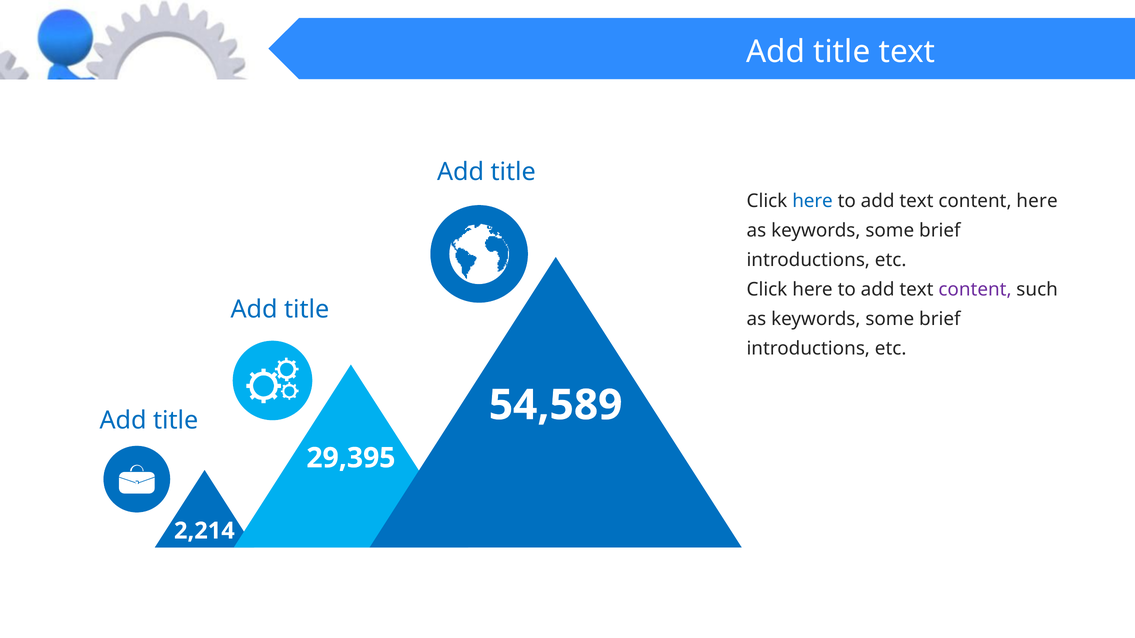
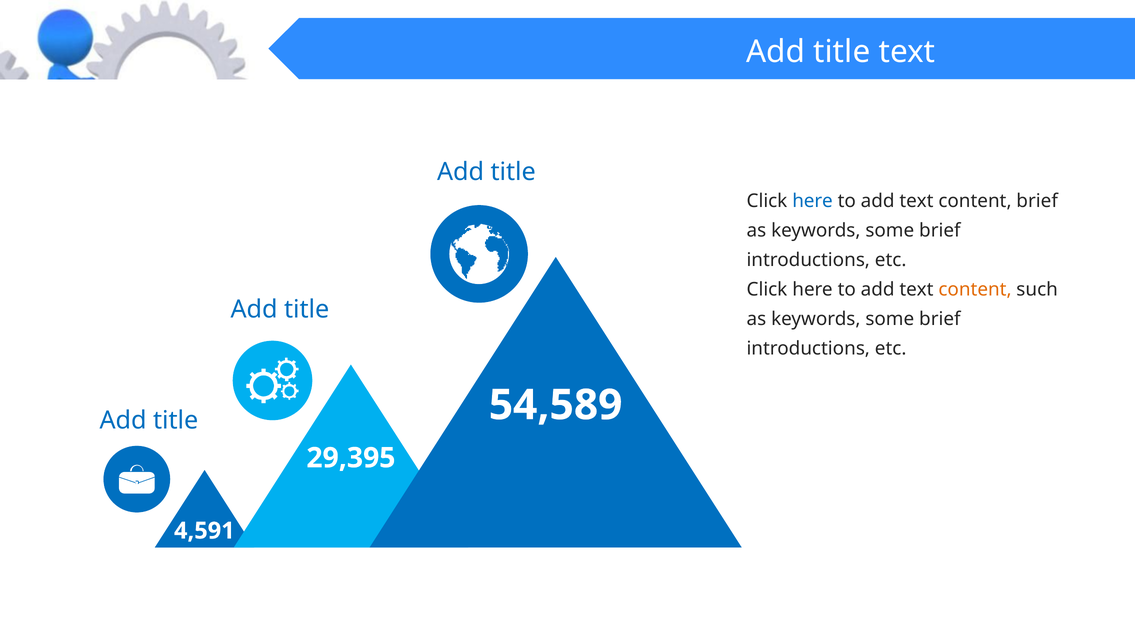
content here: here -> brief
content at (975, 290) colour: purple -> orange
2,214: 2,214 -> 4,591
